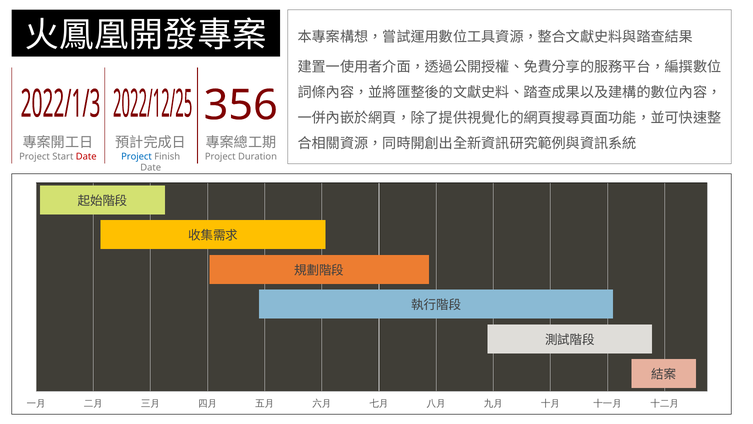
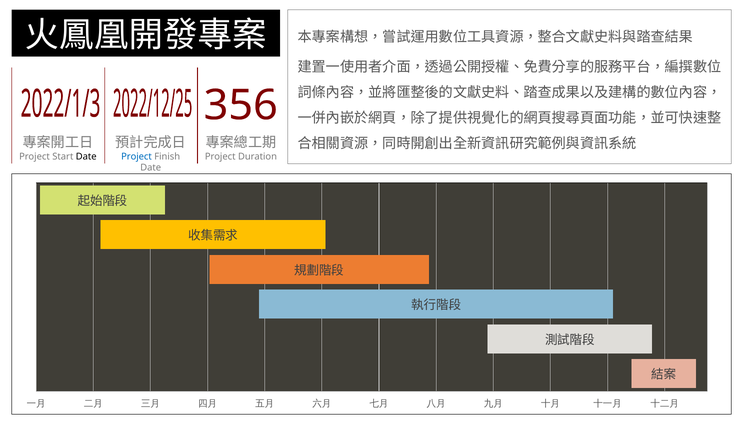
Date at (86, 156) colour: red -> black
